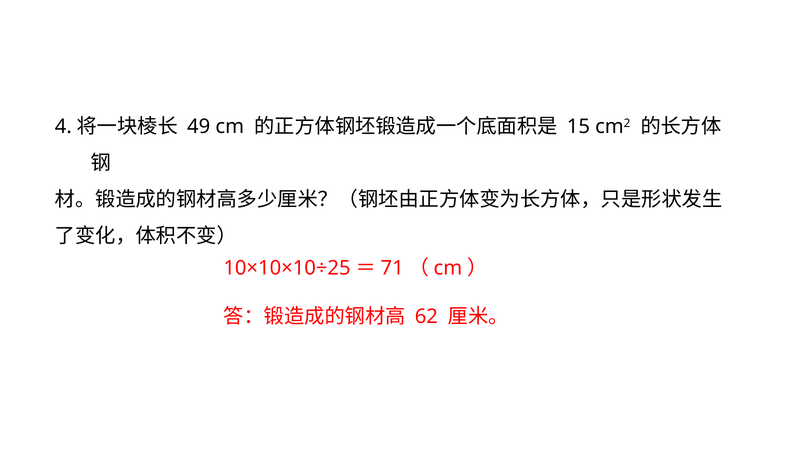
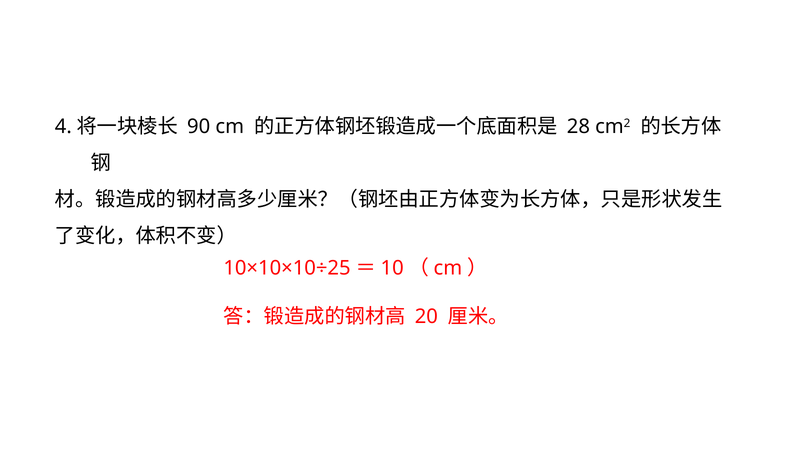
49: 49 -> 90
15: 15 -> 28
71: 71 -> 10
62: 62 -> 20
